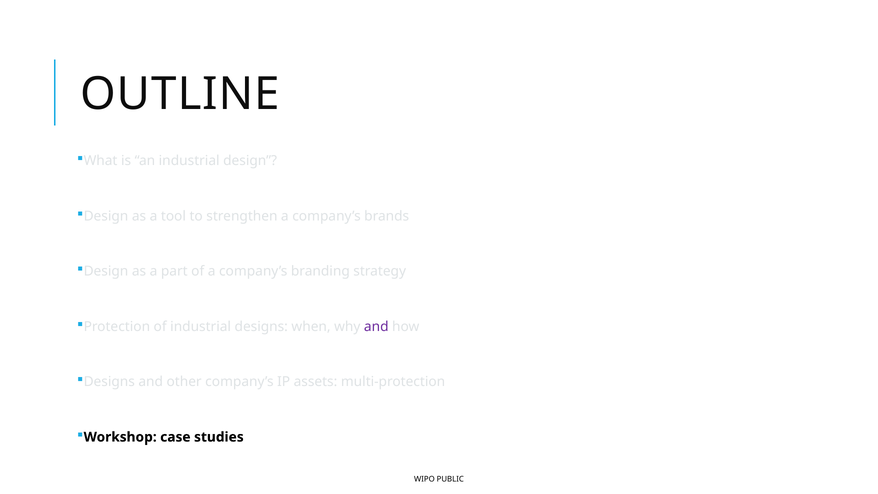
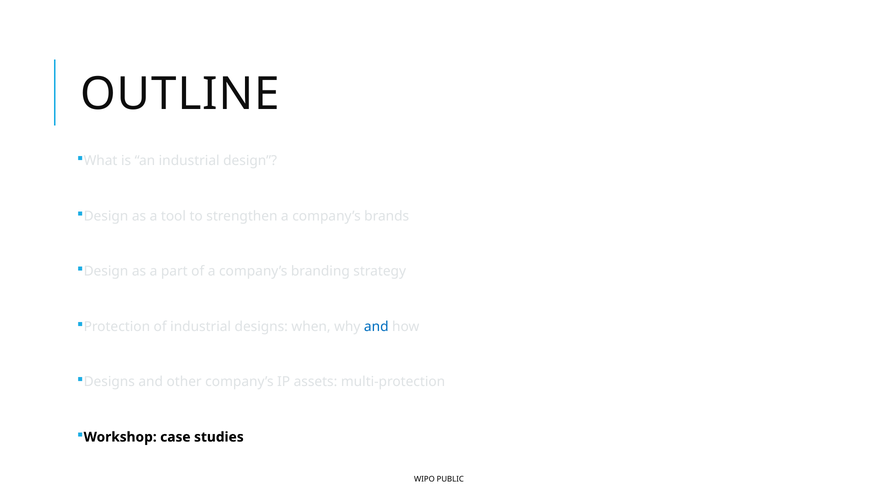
and at (376, 326) colour: purple -> blue
